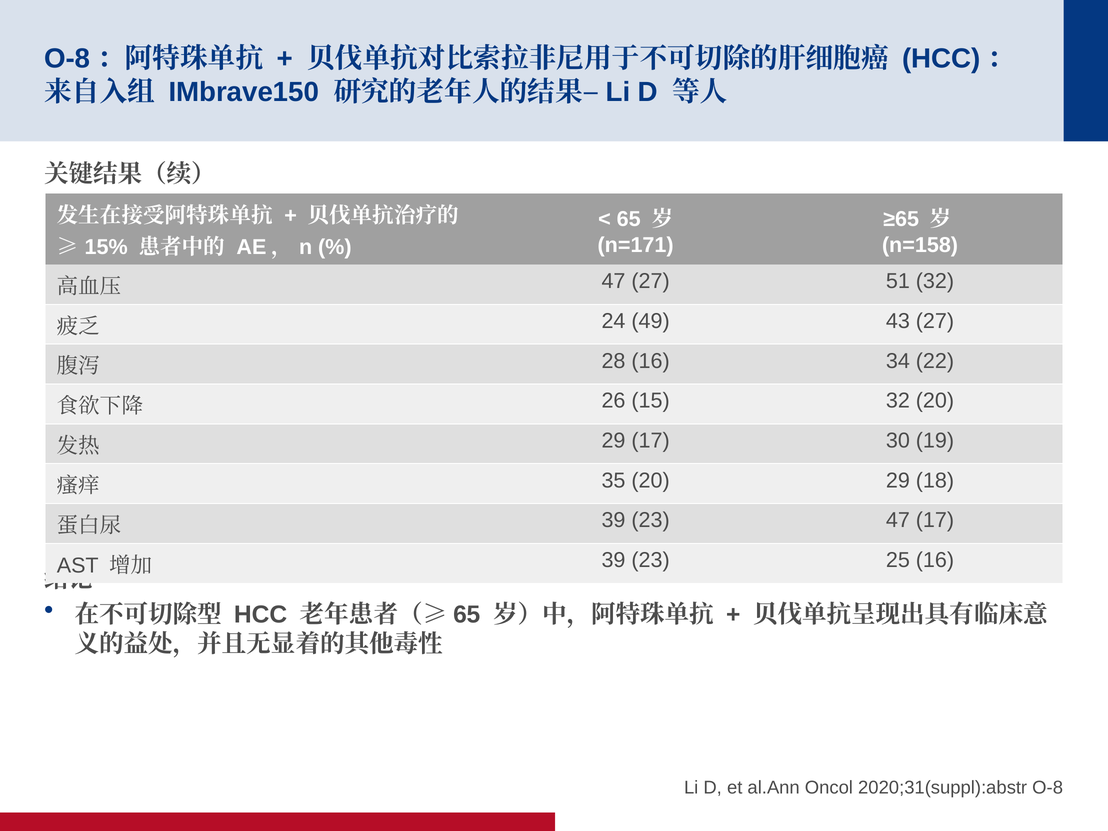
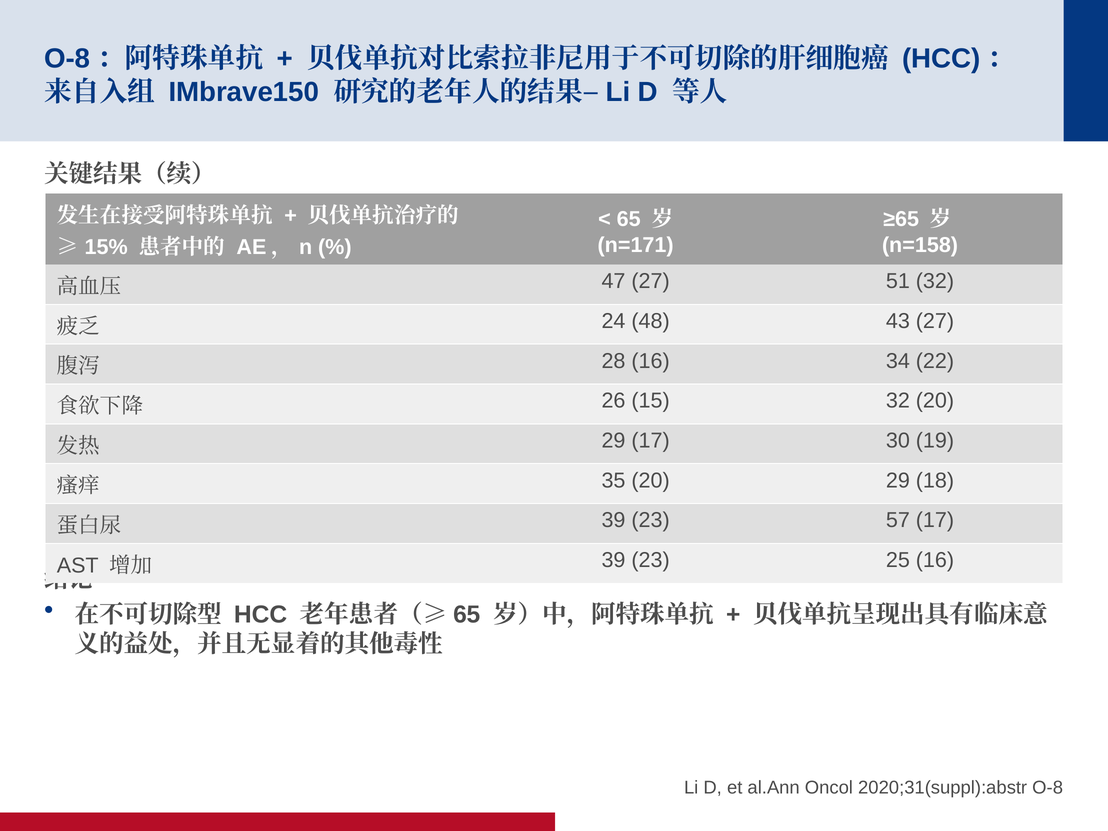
49: 49 -> 48
23 47: 47 -> 57
